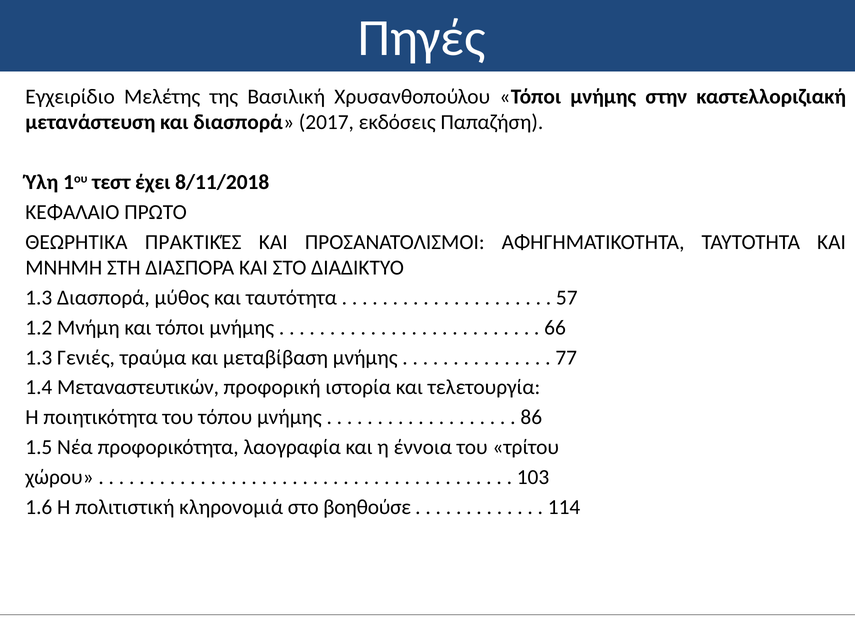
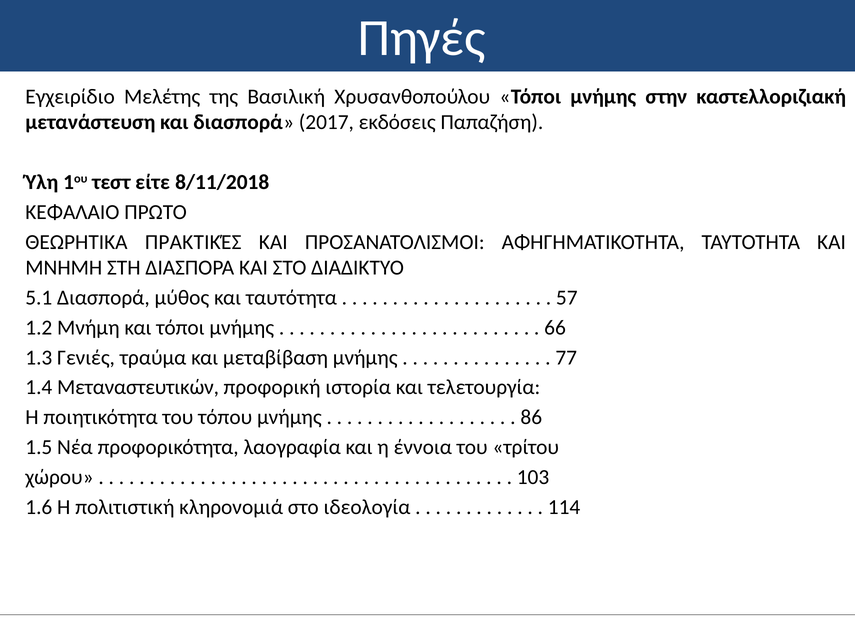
έχει: έχει -> είτε
1.3 at (39, 298): 1.3 -> 5.1
βοηθούσε: βοηθούσε -> ιδεολογία
